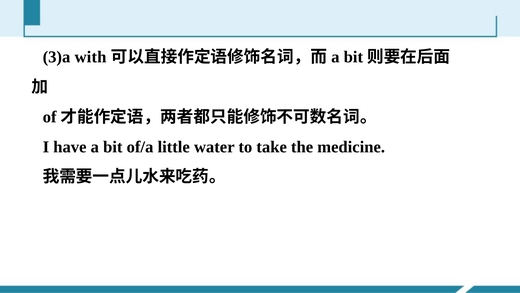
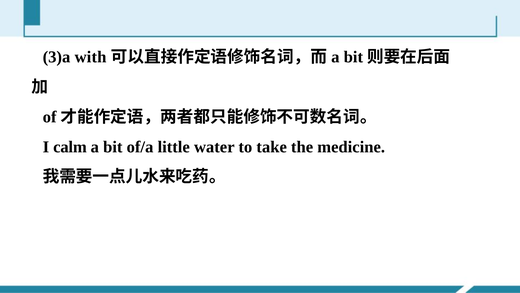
have: have -> calm
